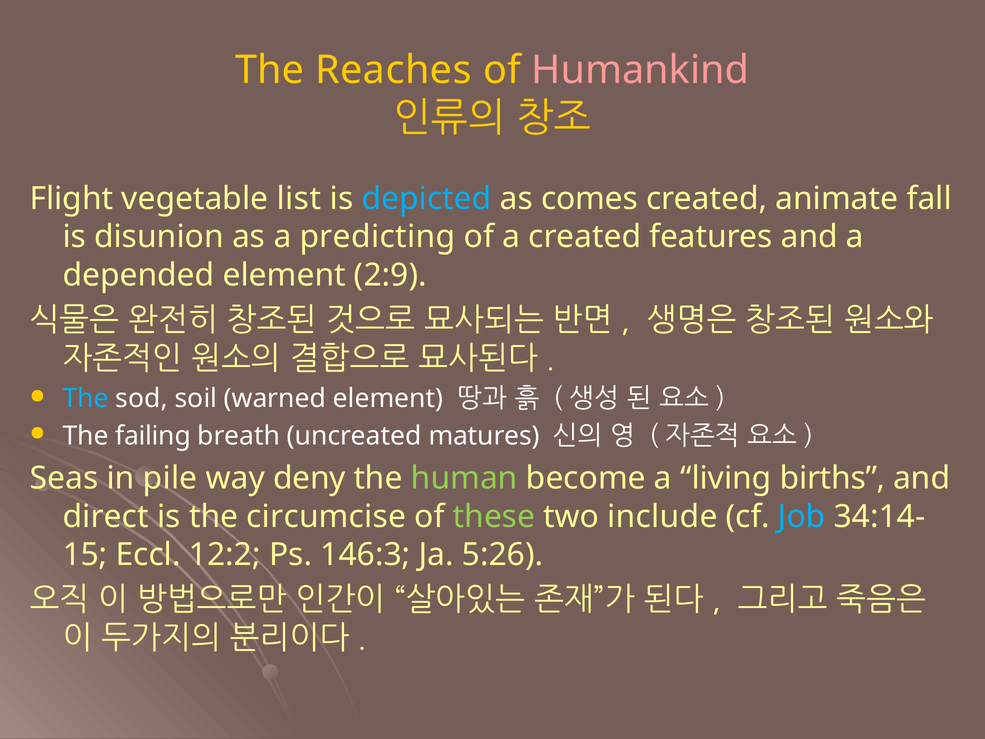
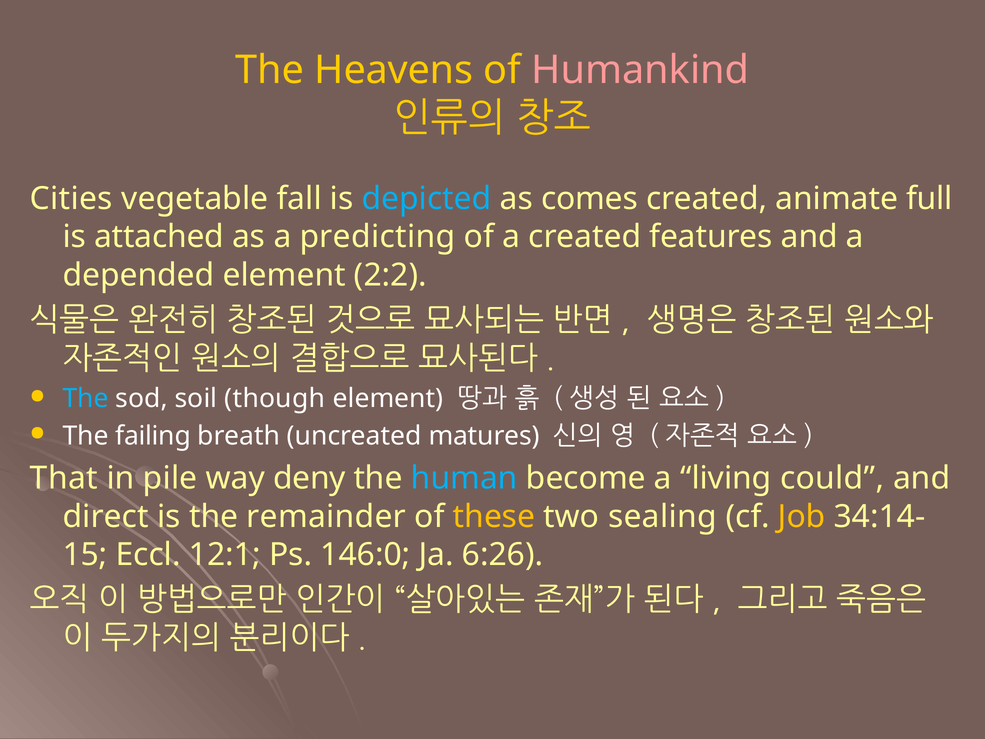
Reaches: Reaches -> Heavens
Flight: Flight -> Cities
list: list -> fall
fall: fall -> full
disunion: disunion -> attached
2:9: 2:9 -> 2:2
warned: warned -> though
Seas: Seas -> That
human colour: light green -> light blue
births: births -> could
circumcise: circumcise -> remainder
these colour: light green -> yellow
include: include -> sealing
Job colour: light blue -> yellow
12:2: 12:2 -> 12:1
146:3: 146:3 -> 146:0
5:26: 5:26 -> 6:26
